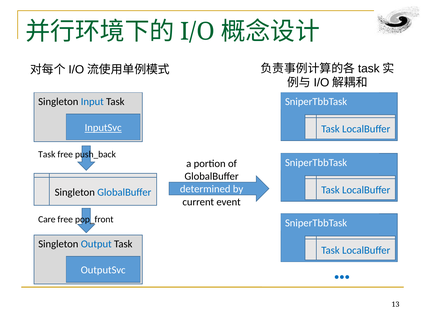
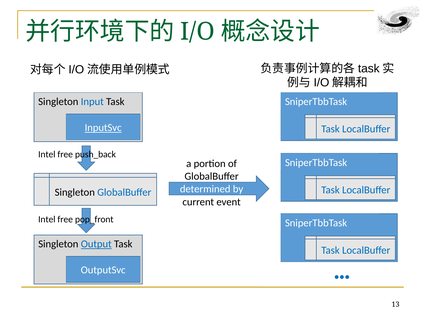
Task at (47, 154): Task -> Intel
Care at (47, 219): Care -> Intel
Output underline: none -> present
